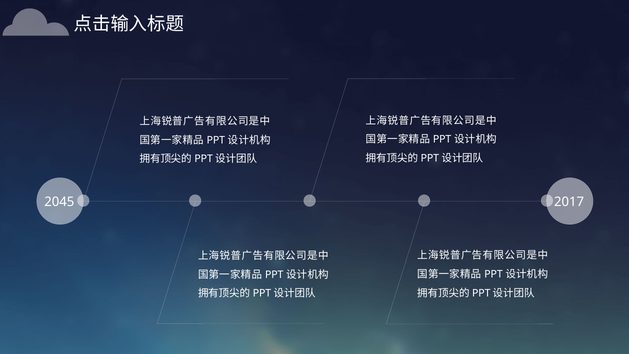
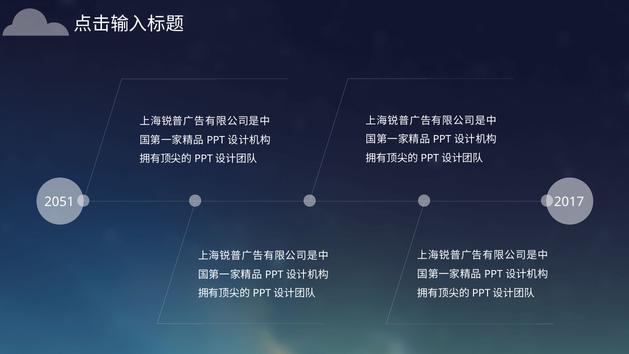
2045: 2045 -> 2051
